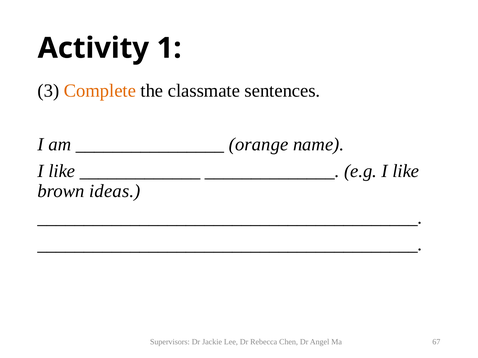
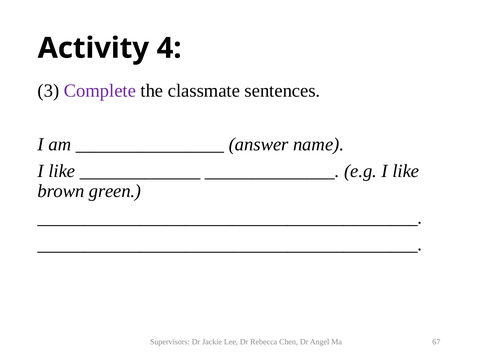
1: 1 -> 4
Complete colour: orange -> purple
orange: orange -> answer
ideas: ideas -> green
